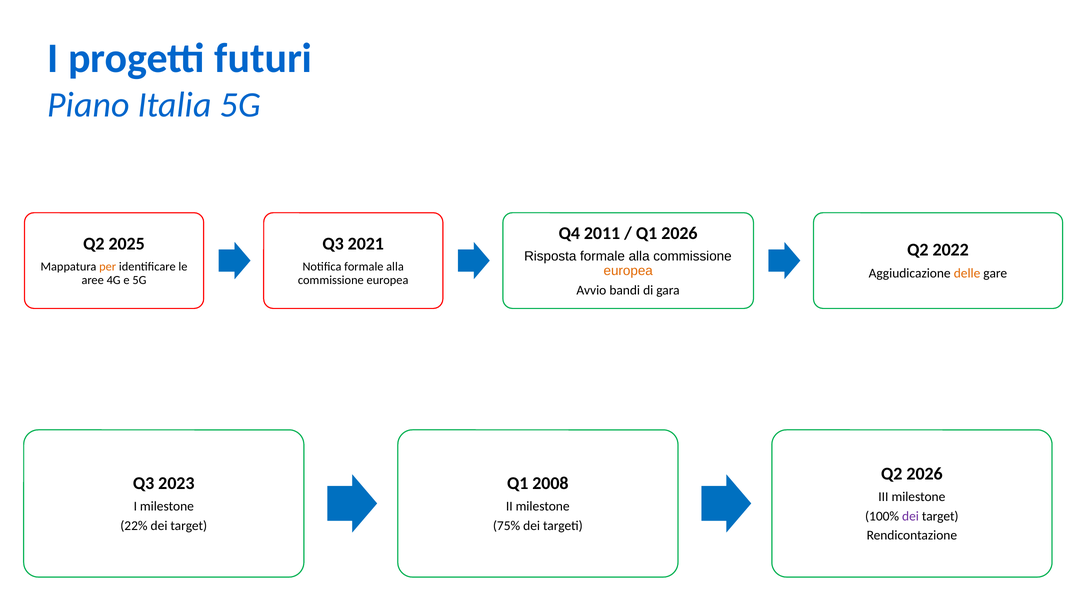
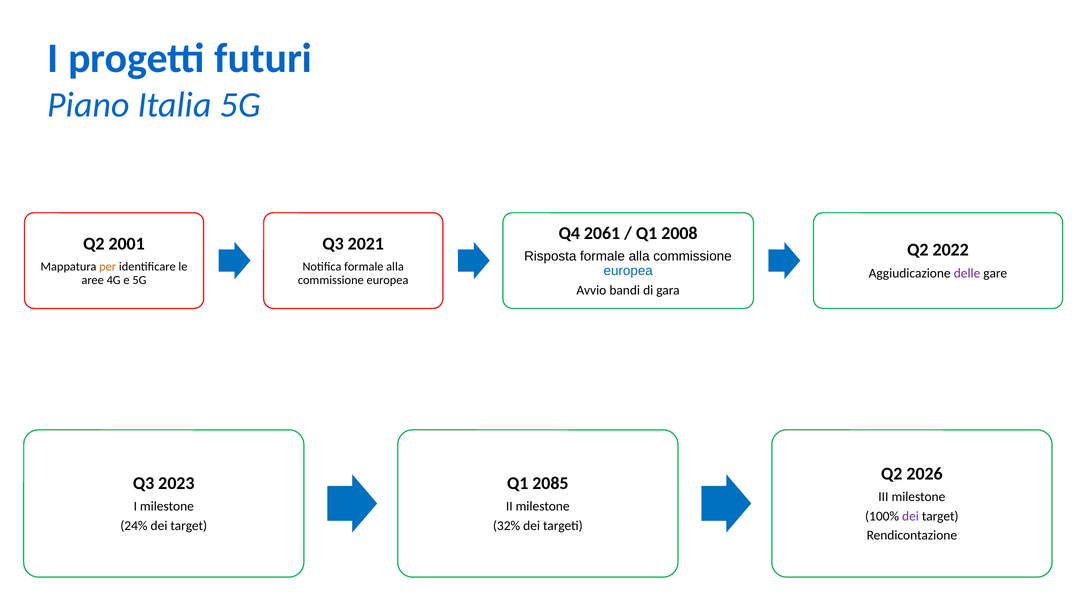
2011: 2011 -> 2061
Q1 2026: 2026 -> 2008
2025: 2025 -> 2001
europea at (628, 271) colour: orange -> blue
delle colour: orange -> purple
2008: 2008 -> 2085
22%: 22% -> 24%
75%: 75% -> 32%
